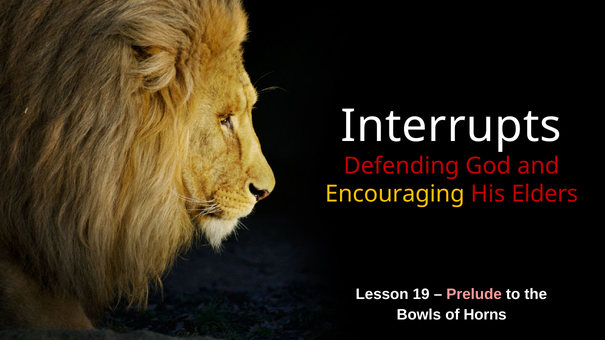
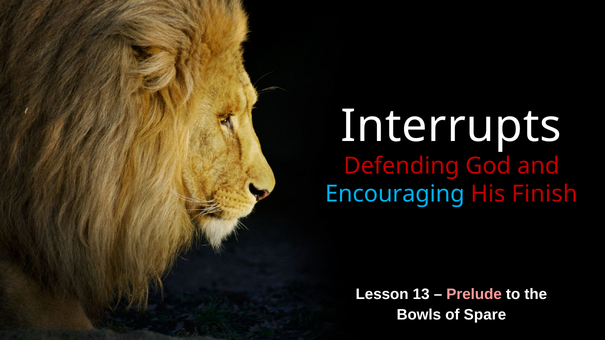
Encouraging colour: yellow -> light blue
Elders: Elders -> Finish
19: 19 -> 13
Horns: Horns -> Spare
